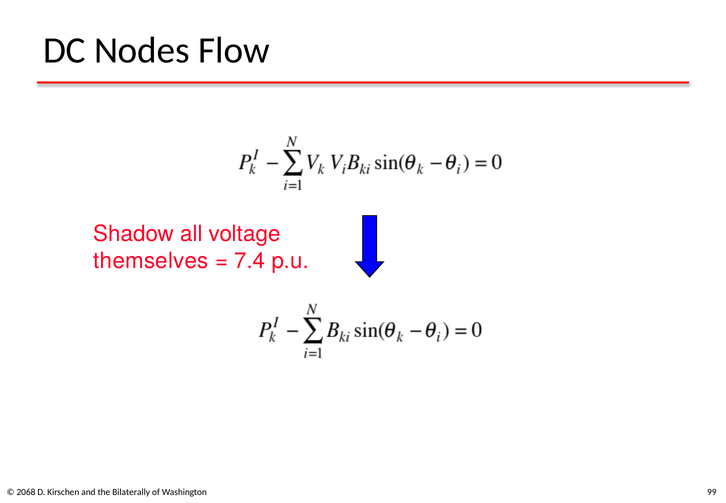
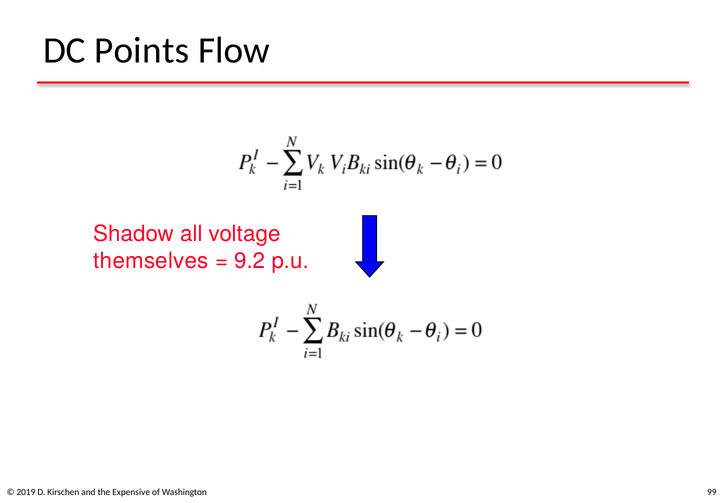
Nodes: Nodes -> Points
7.4: 7.4 -> 9.2
2068: 2068 -> 2019
Bilaterally: Bilaterally -> Expensive
